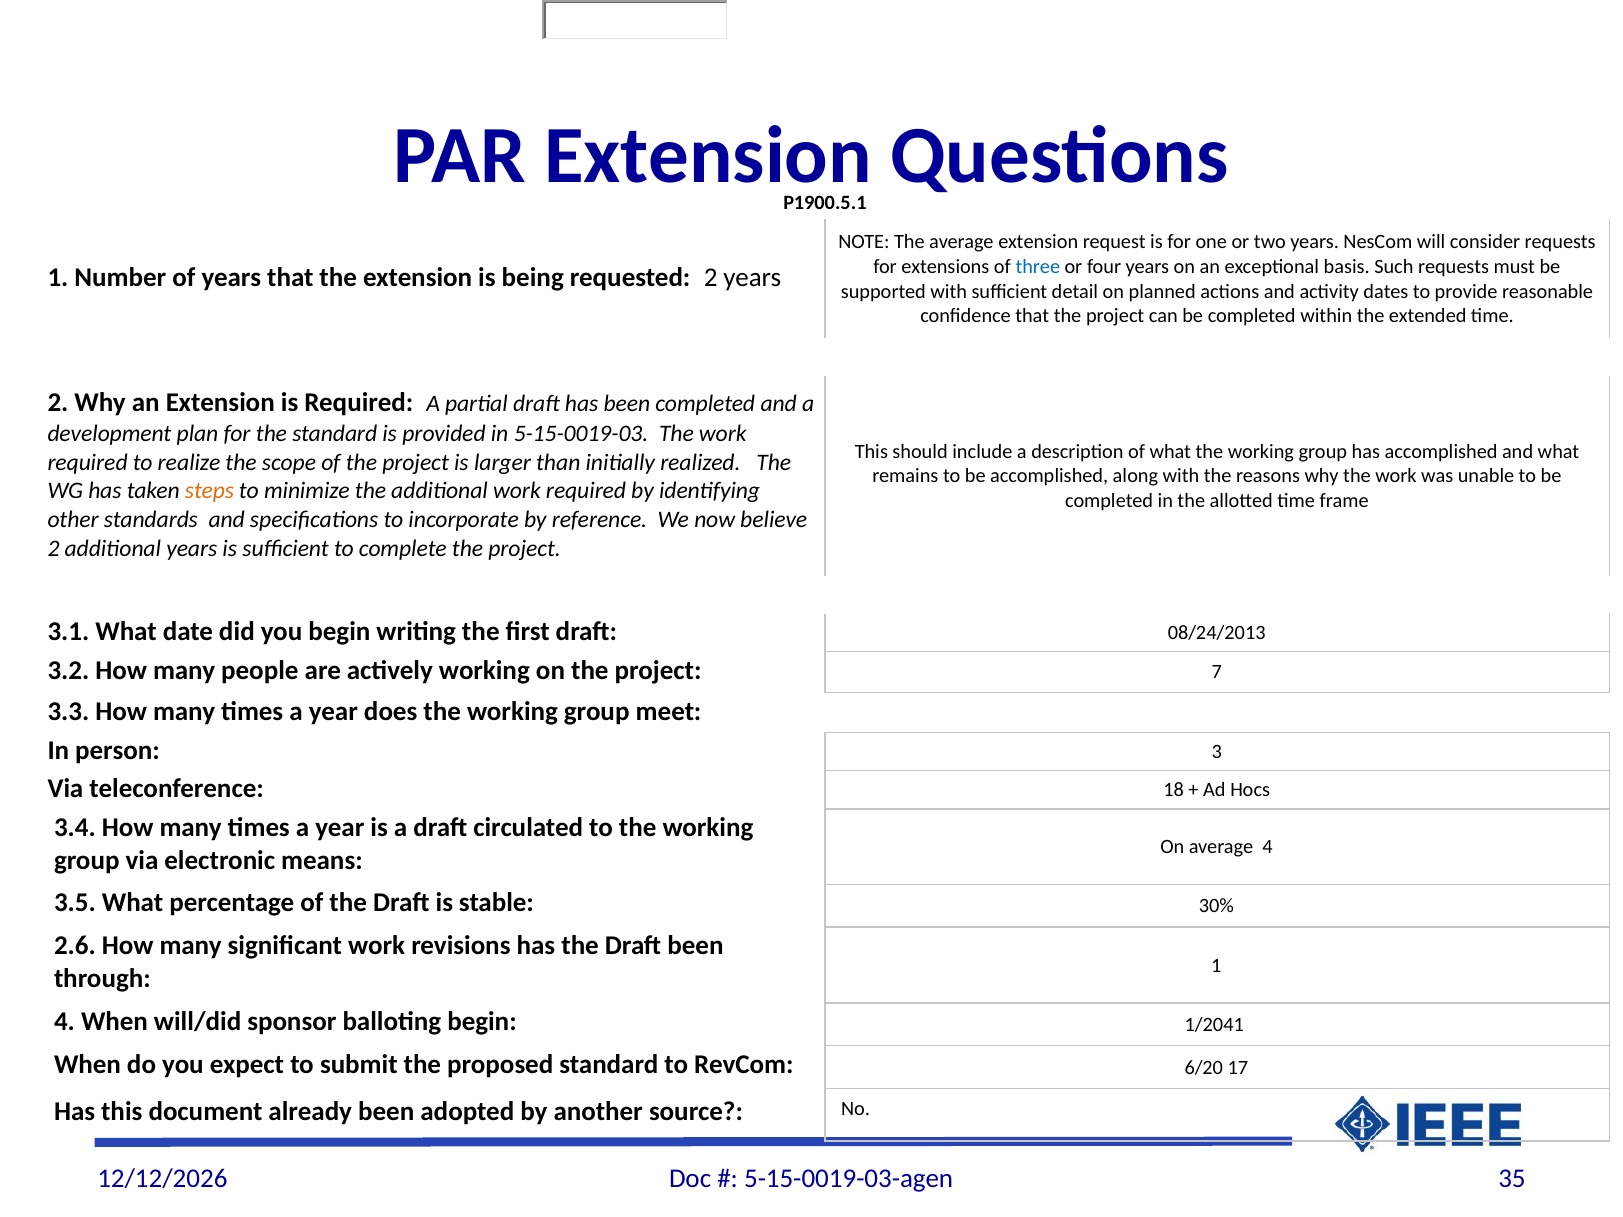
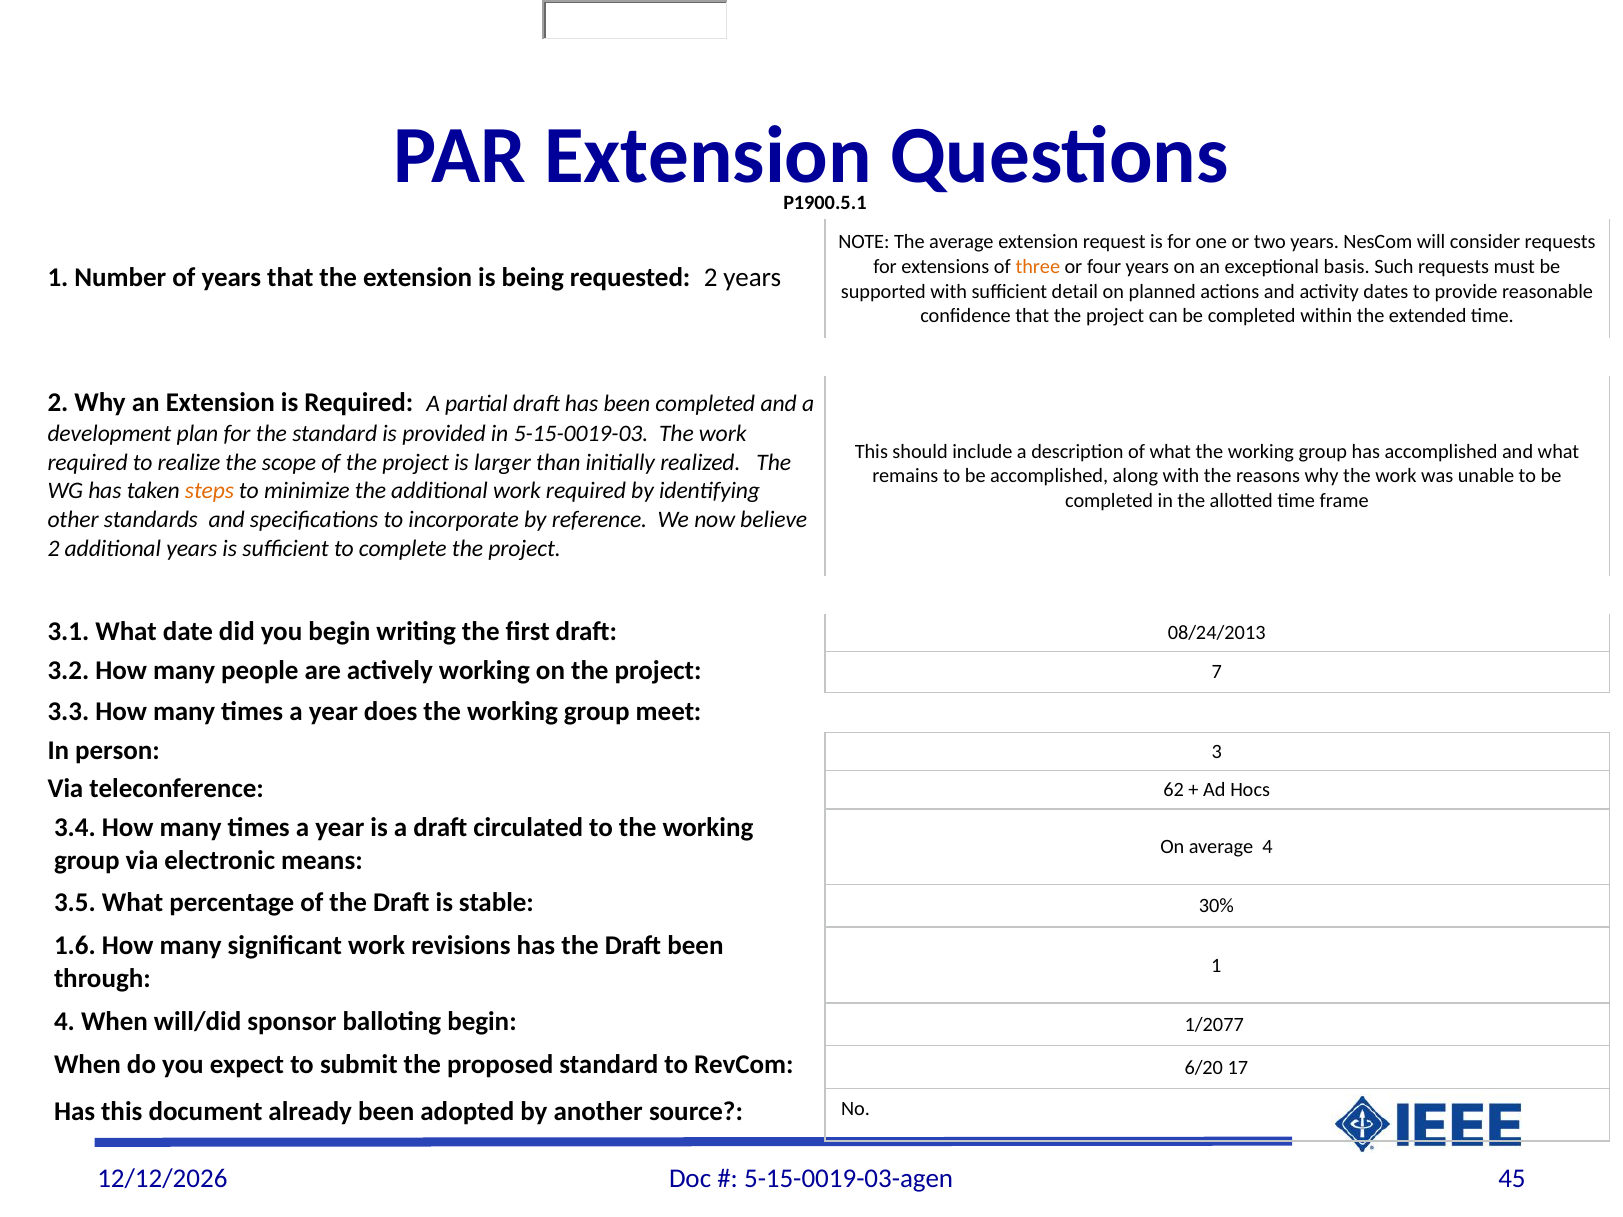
three colour: blue -> orange
18: 18 -> 62
2.6: 2.6 -> 1.6
1/2041: 1/2041 -> 1/2077
35: 35 -> 45
